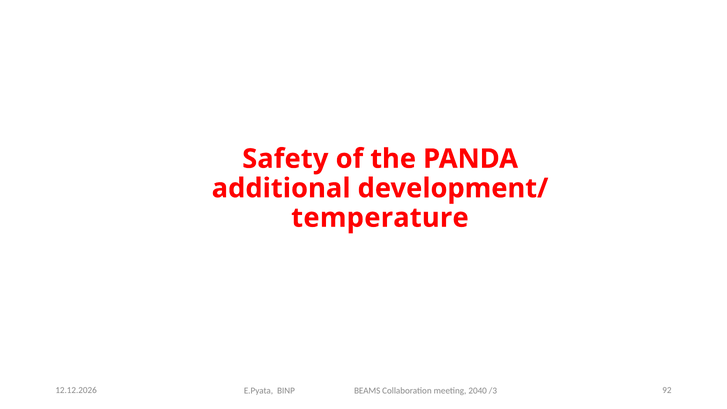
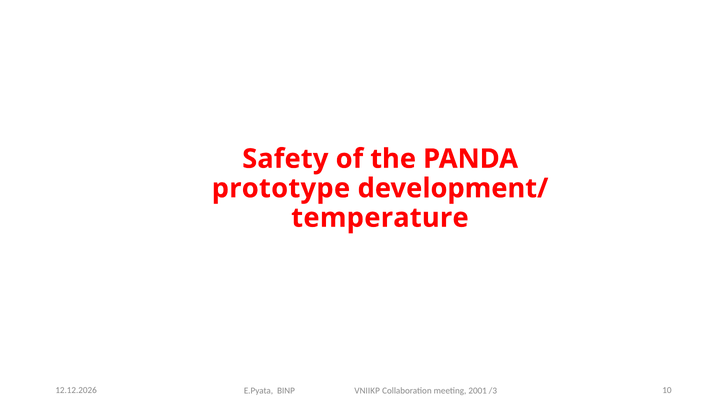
additional: additional -> prototype
92: 92 -> 10
BEAMS: BEAMS -> VNIIKP
2040: 2040 -> 2001
